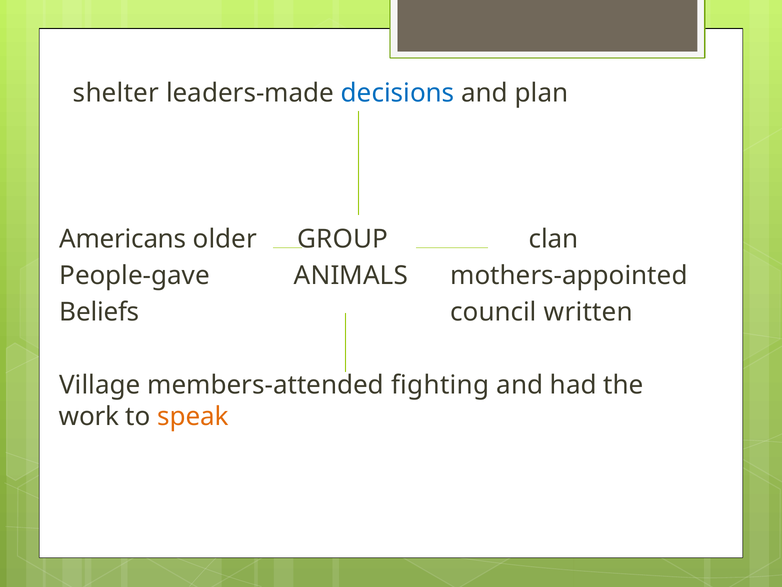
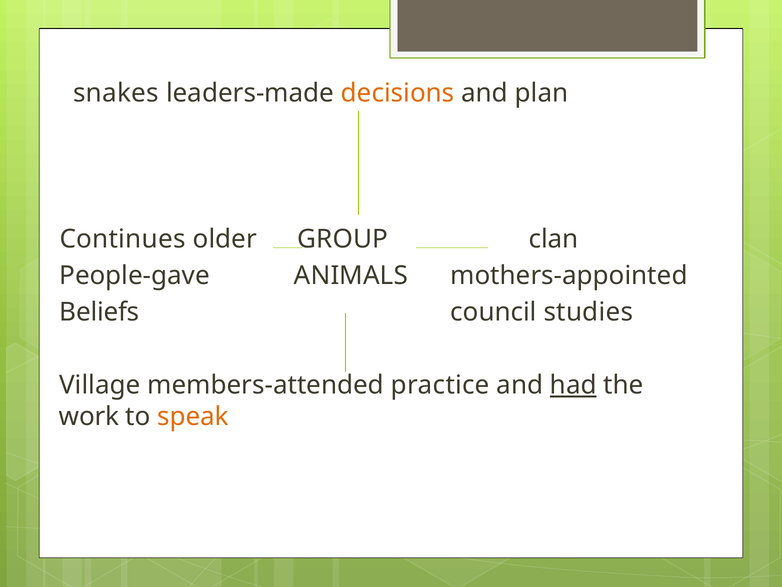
shelter: shelter -> snakes
decisions colour: blue -> orange
Americans: Americans -> Continues
written: written -> studies
fighting: fighting -> practice
had underline: none -> present
